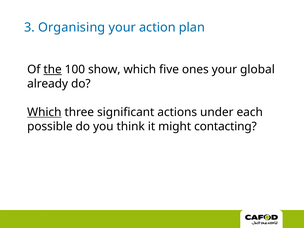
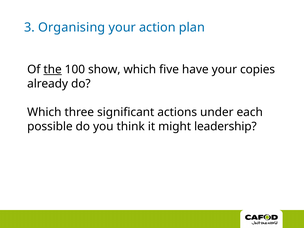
ones: ones -> have
global: global -> copies
Which at (44, 112) underline: present -> none
contacting: contacting -> leadership
